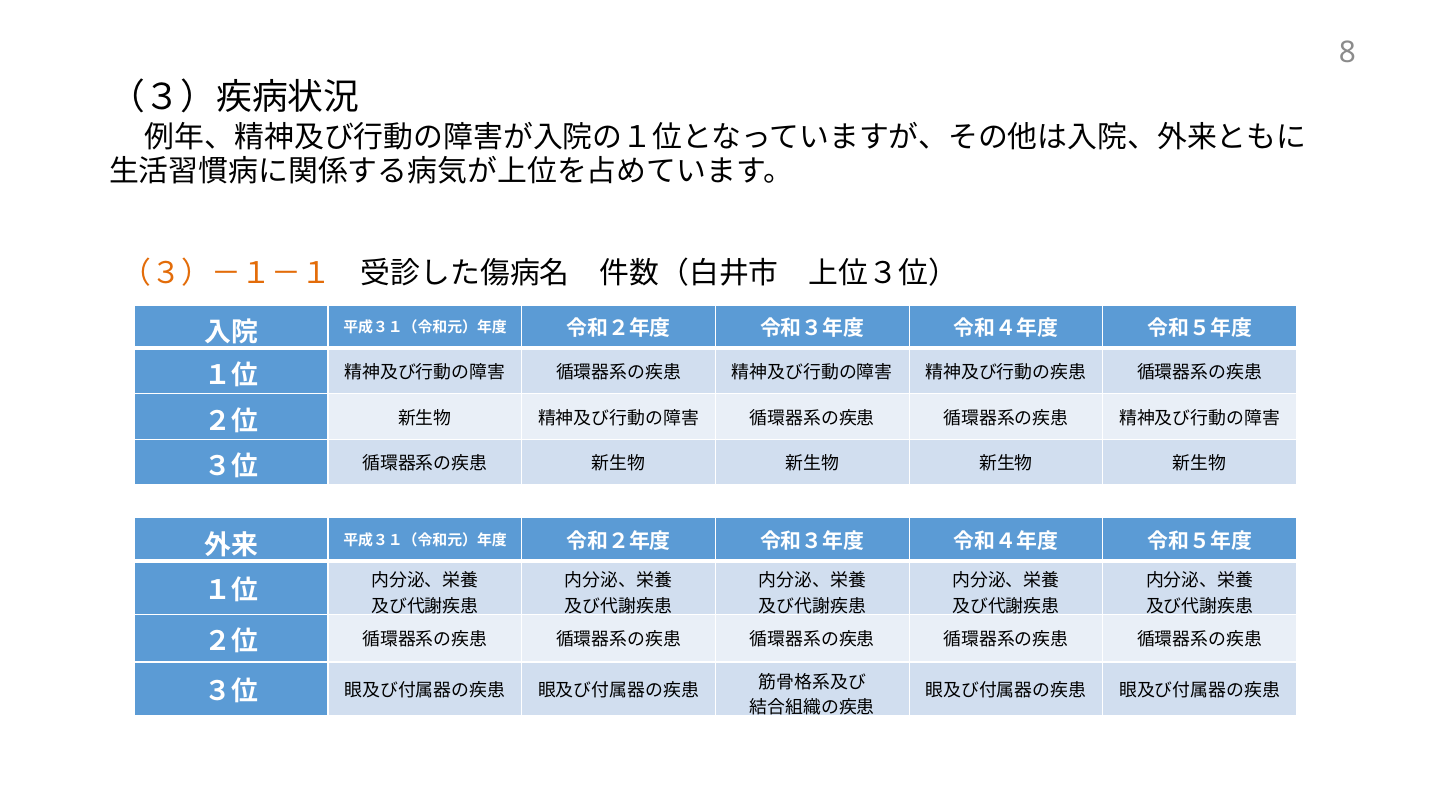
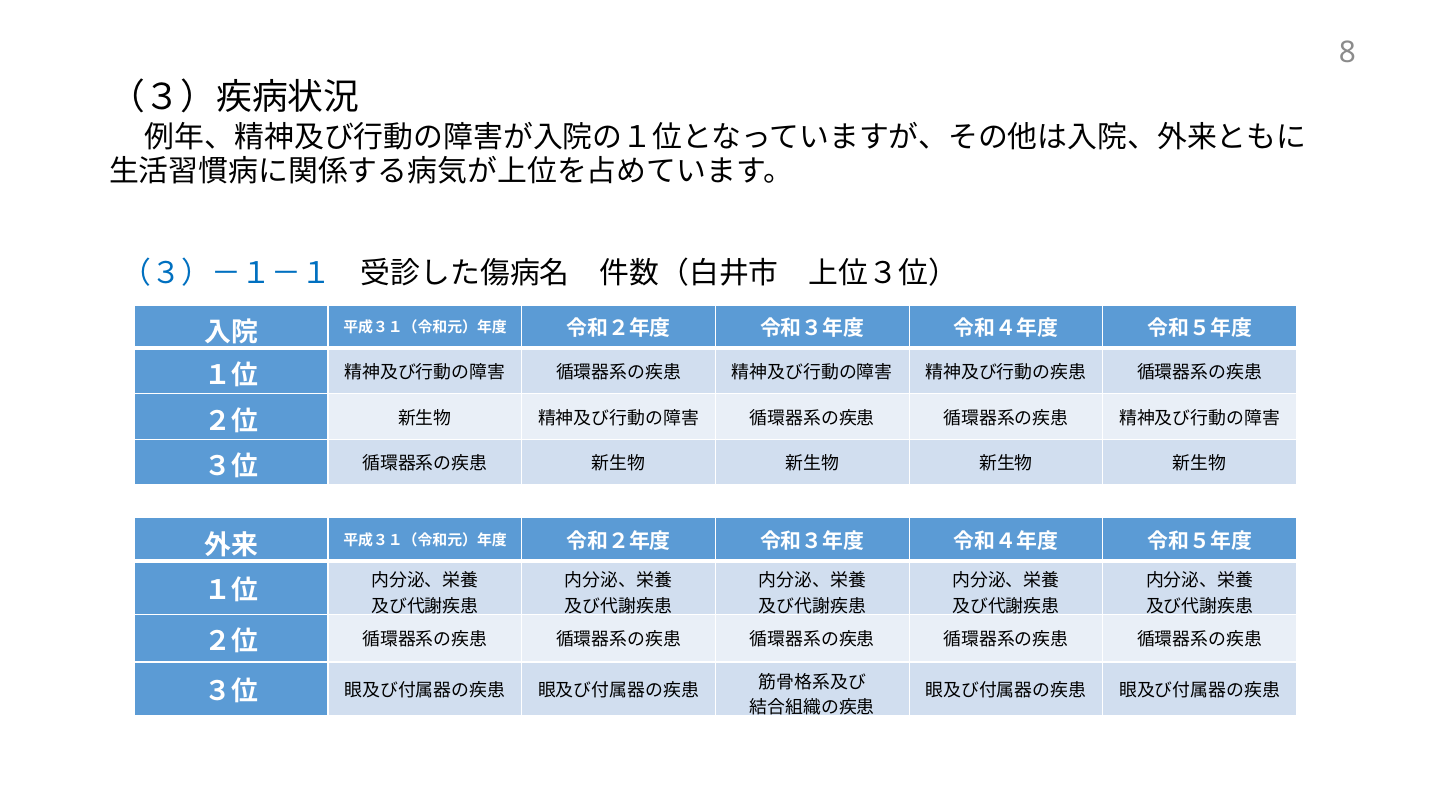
（３）－１－１ colour: orange -> blue
